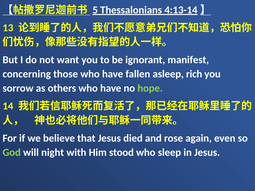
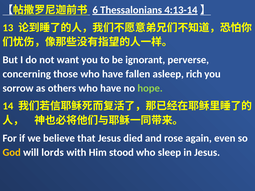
5: 5 -> 6
manifest: manifest -> perverse
God colour: light green -> yellow
night: night -> lords
